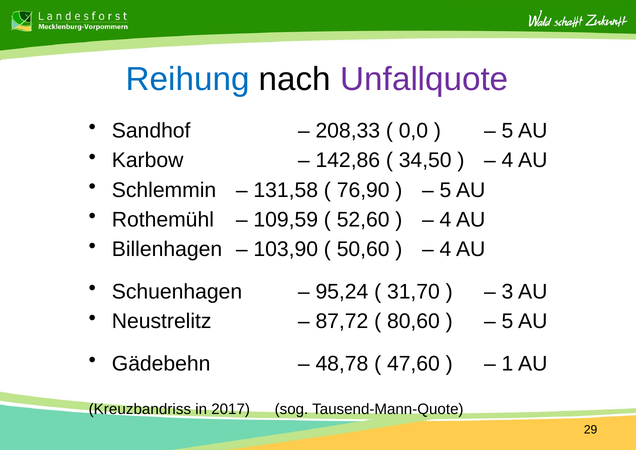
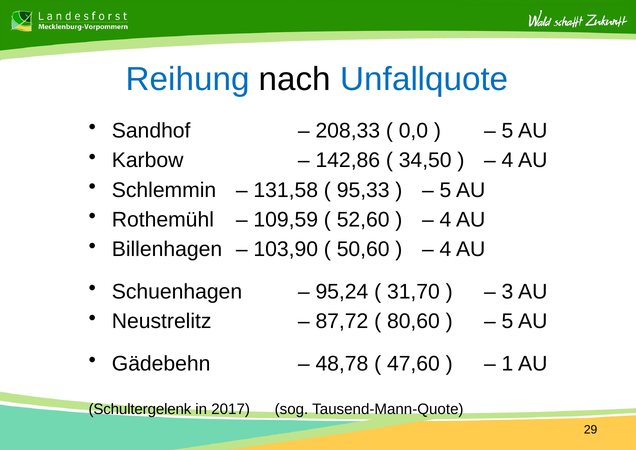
Unfallquote colour: purple -> blue
76,90: 76,90 -> 95,33
Kreuzbandriss: Kreuzbandriss -> Schultergelenk
